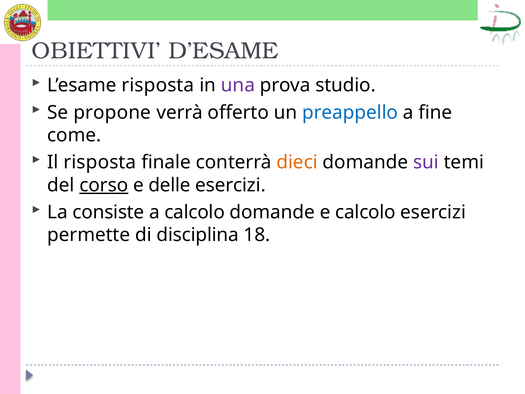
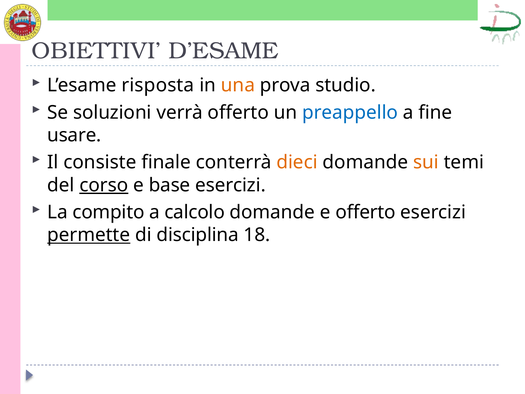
una colour: purple -> orange
propone: propone -> soluzioni
come: come -> usare
Il risposta: risposta -> consiste
sui colour: purple -> orange
delle: delle -> base
consiste: consiste -> compito
e calcolo: calcolo -> offerto
permette underline: none -> present
